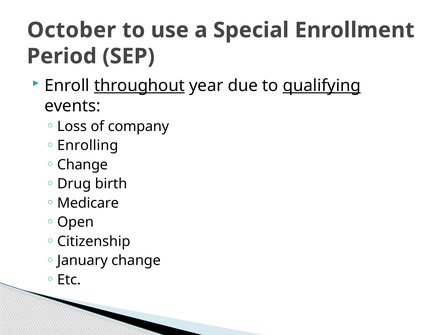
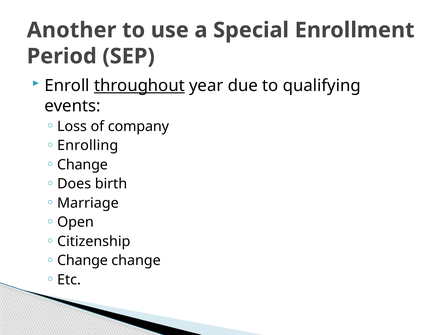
October: October -> Another
qualifying underline: present -> none
Drug: Drug -> Does
Medicare: Medicare -> Marriage
January at (82, 261): January -> Change
